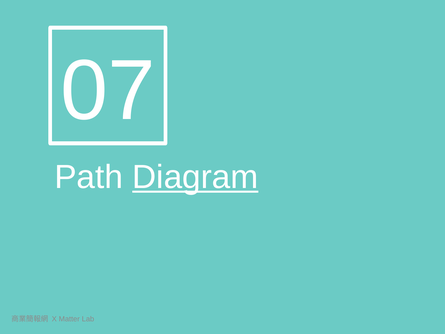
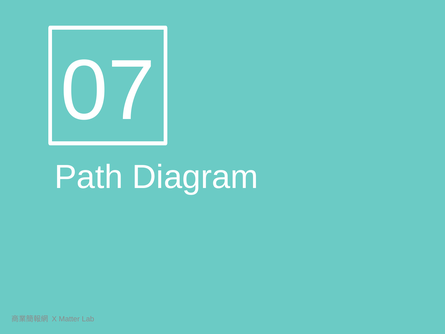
Diagram underline: present -> none
